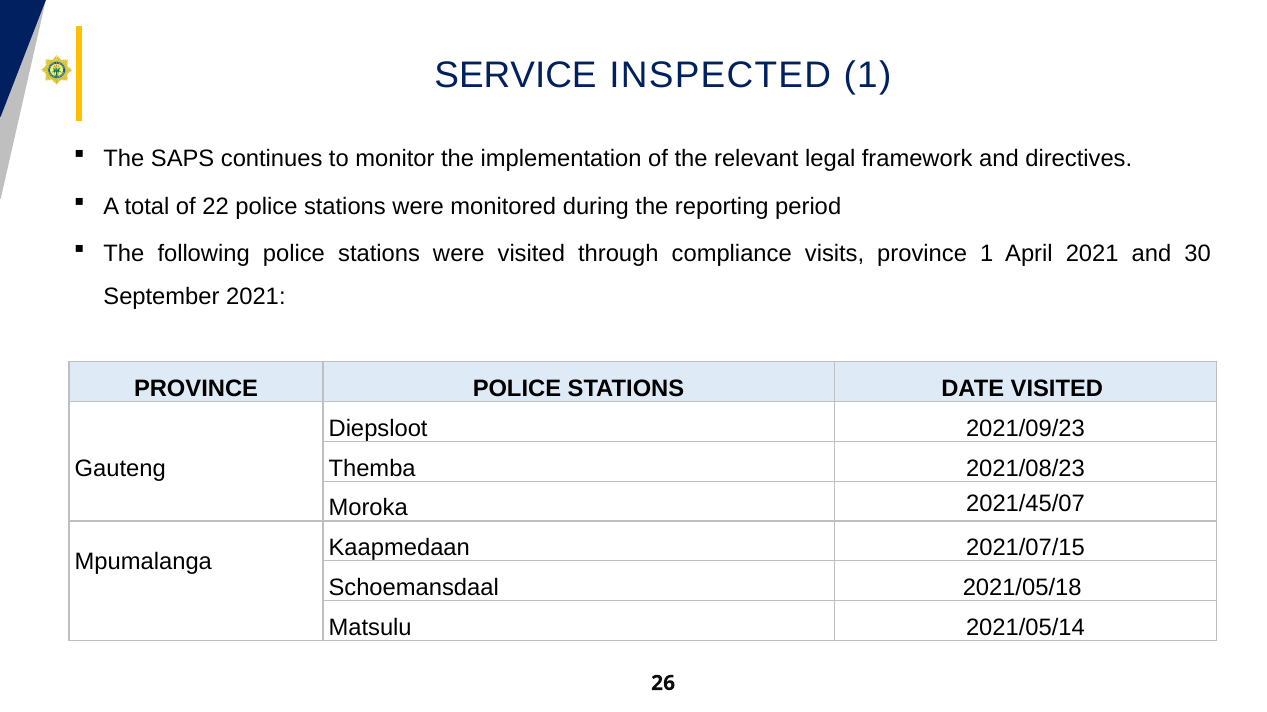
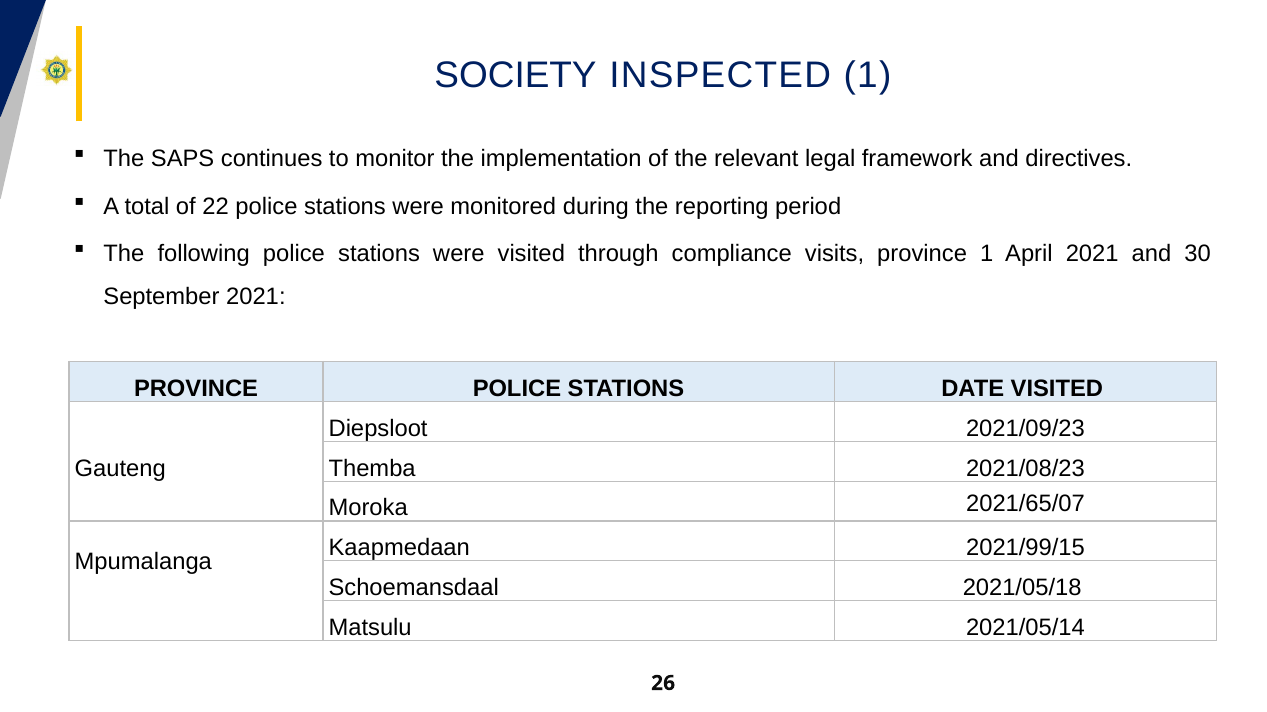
SERVICE: SERVICE -> SOCIETY
2021/45/07: 2021/45/07 -> 2021/65/07
2021/07/15: 2021/07/15 -> 2021/99/15
